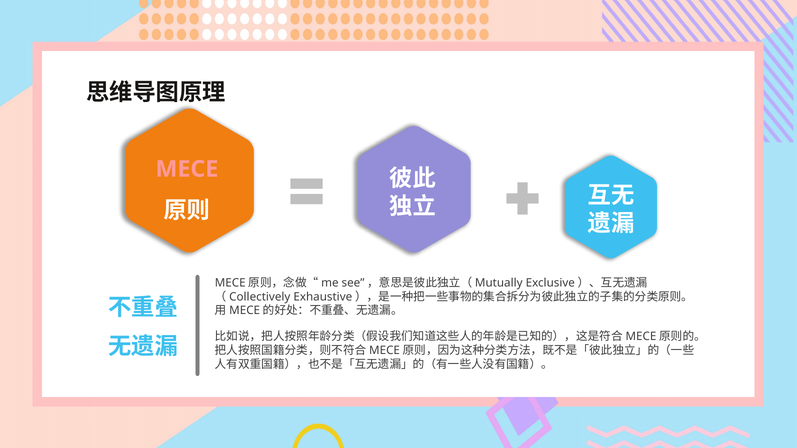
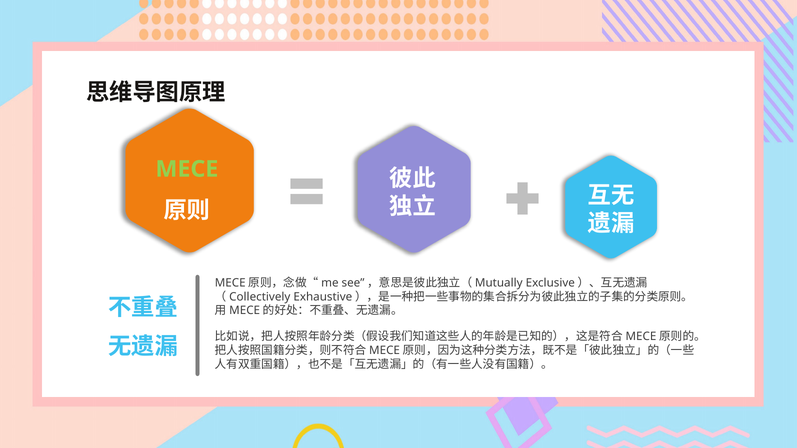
MECE colour: pink -> light green
